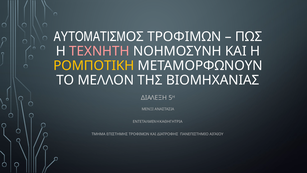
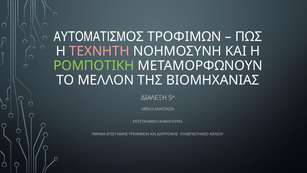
ΡΟΜΠΟΤΙΚΗ colour: yellow -> light green
